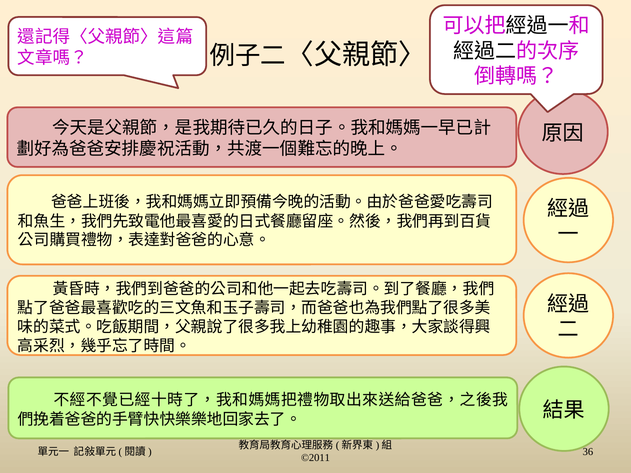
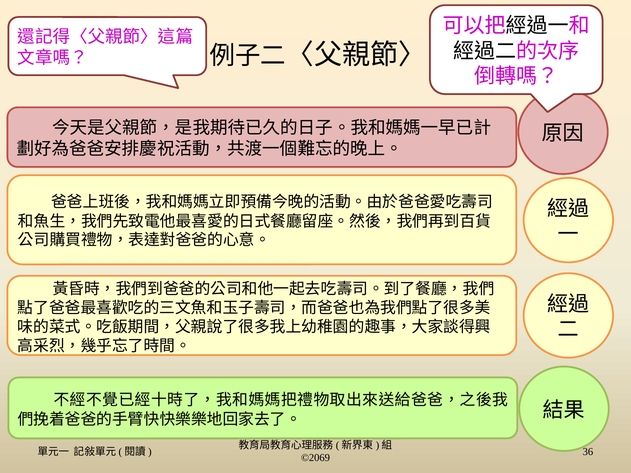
©2011: ©2011 -> ©2069
